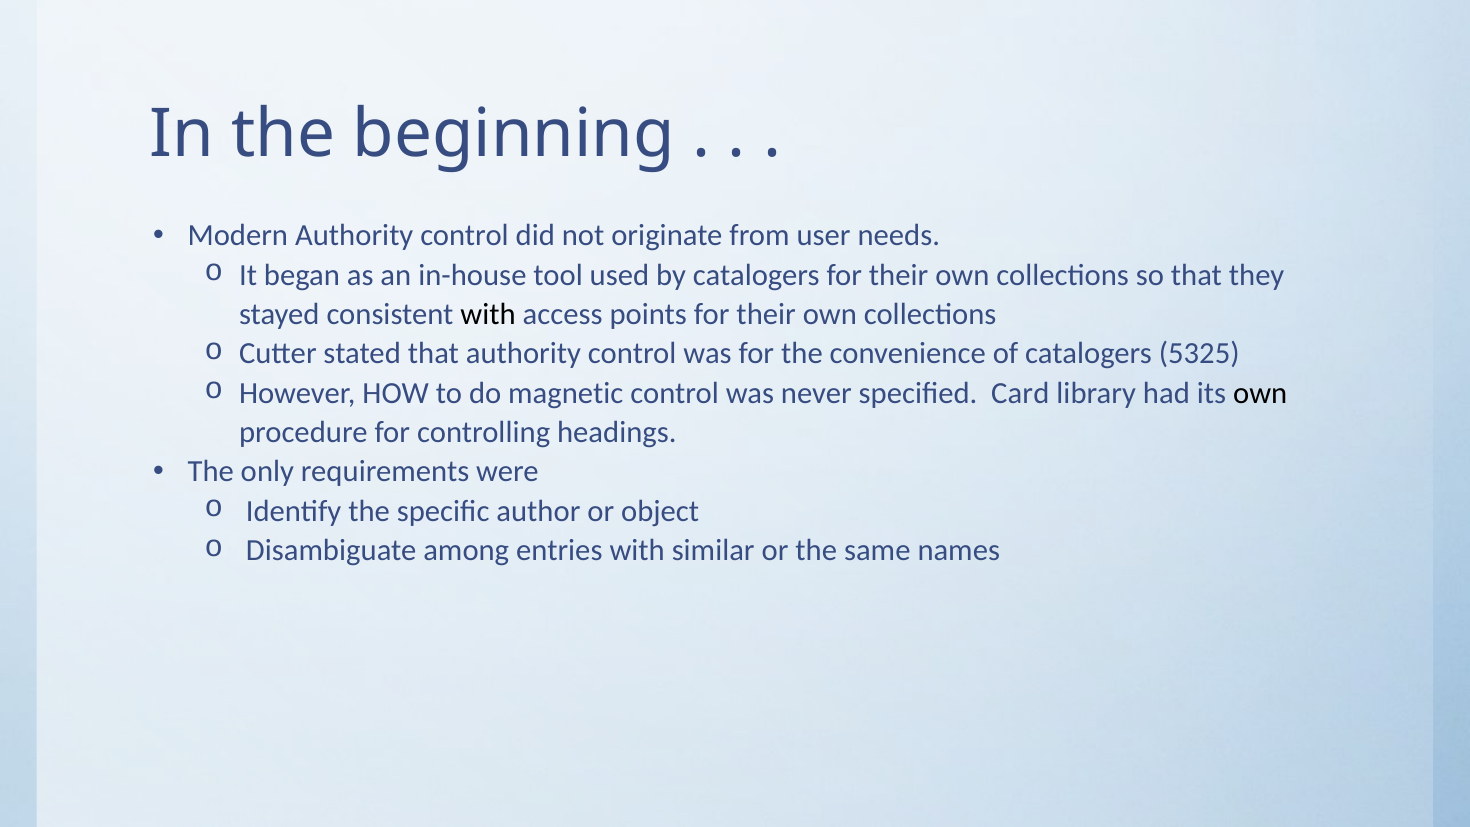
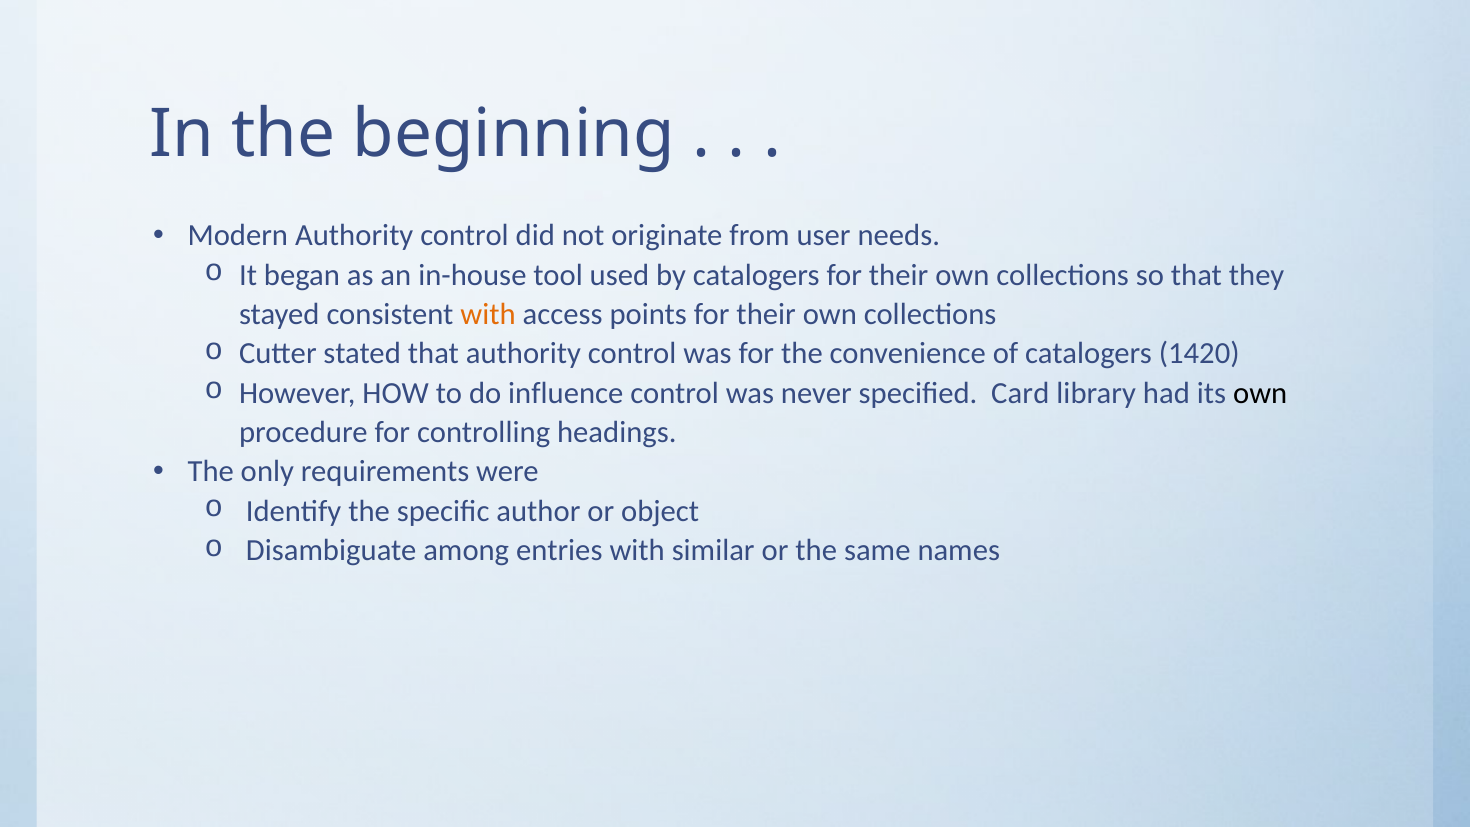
with at (488, 314) colour: black -> orange
5325: 5325 -> 1420
magnetic: magnetic -> influence
